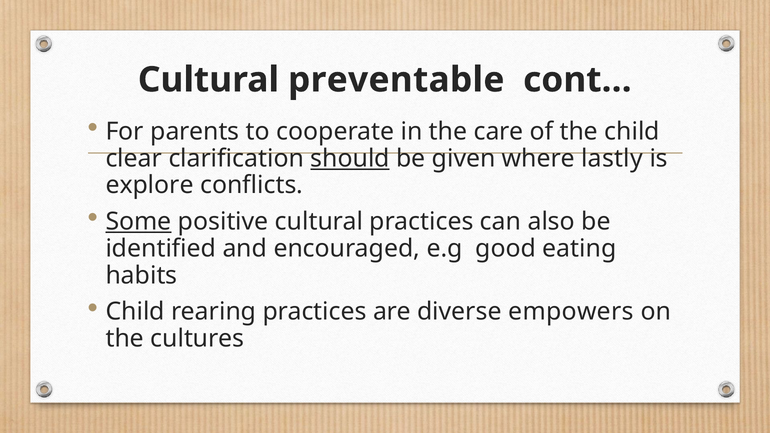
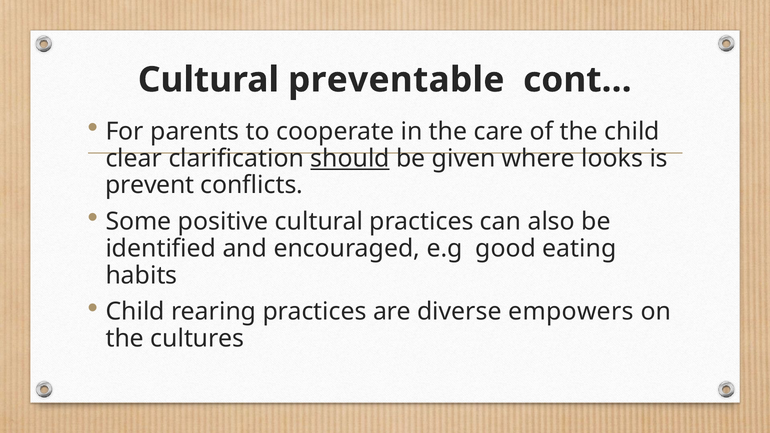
lastly: lastly -> looks
explore: explore -> prevent
Some underline: present -> none
